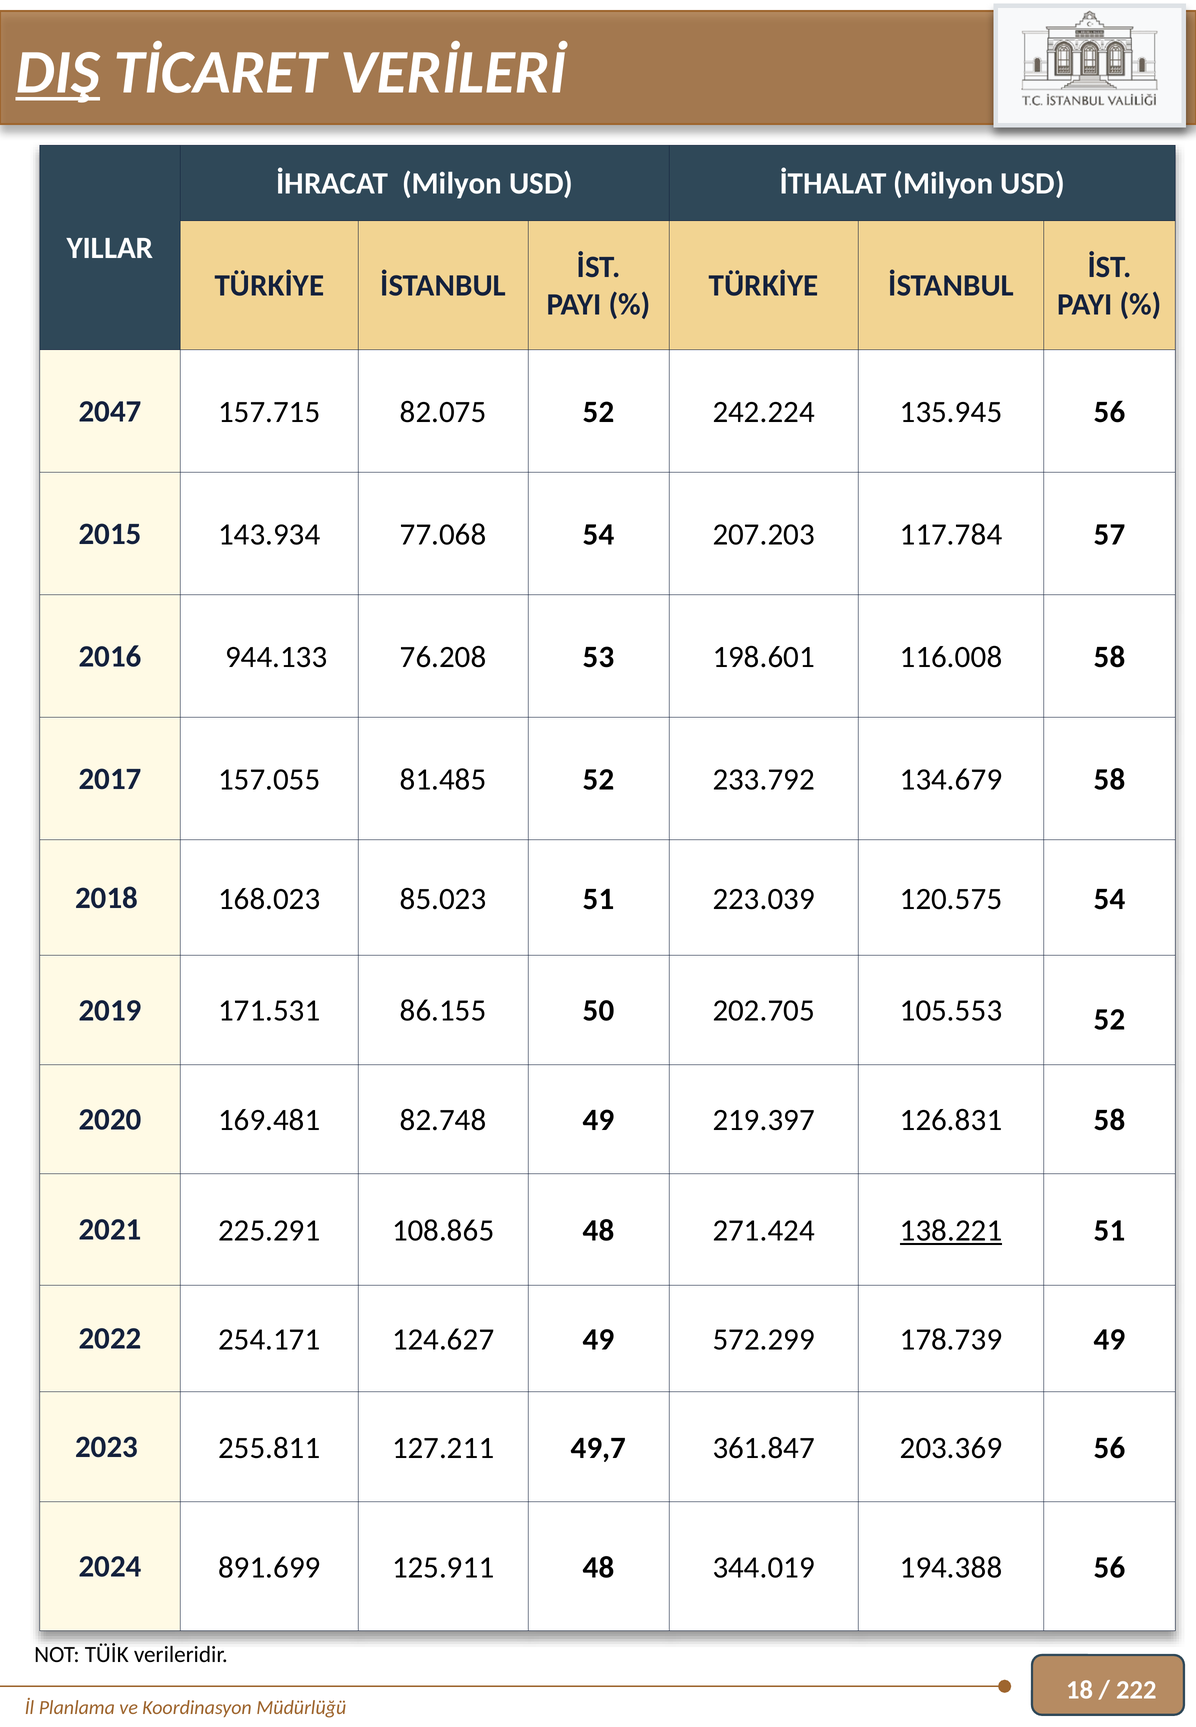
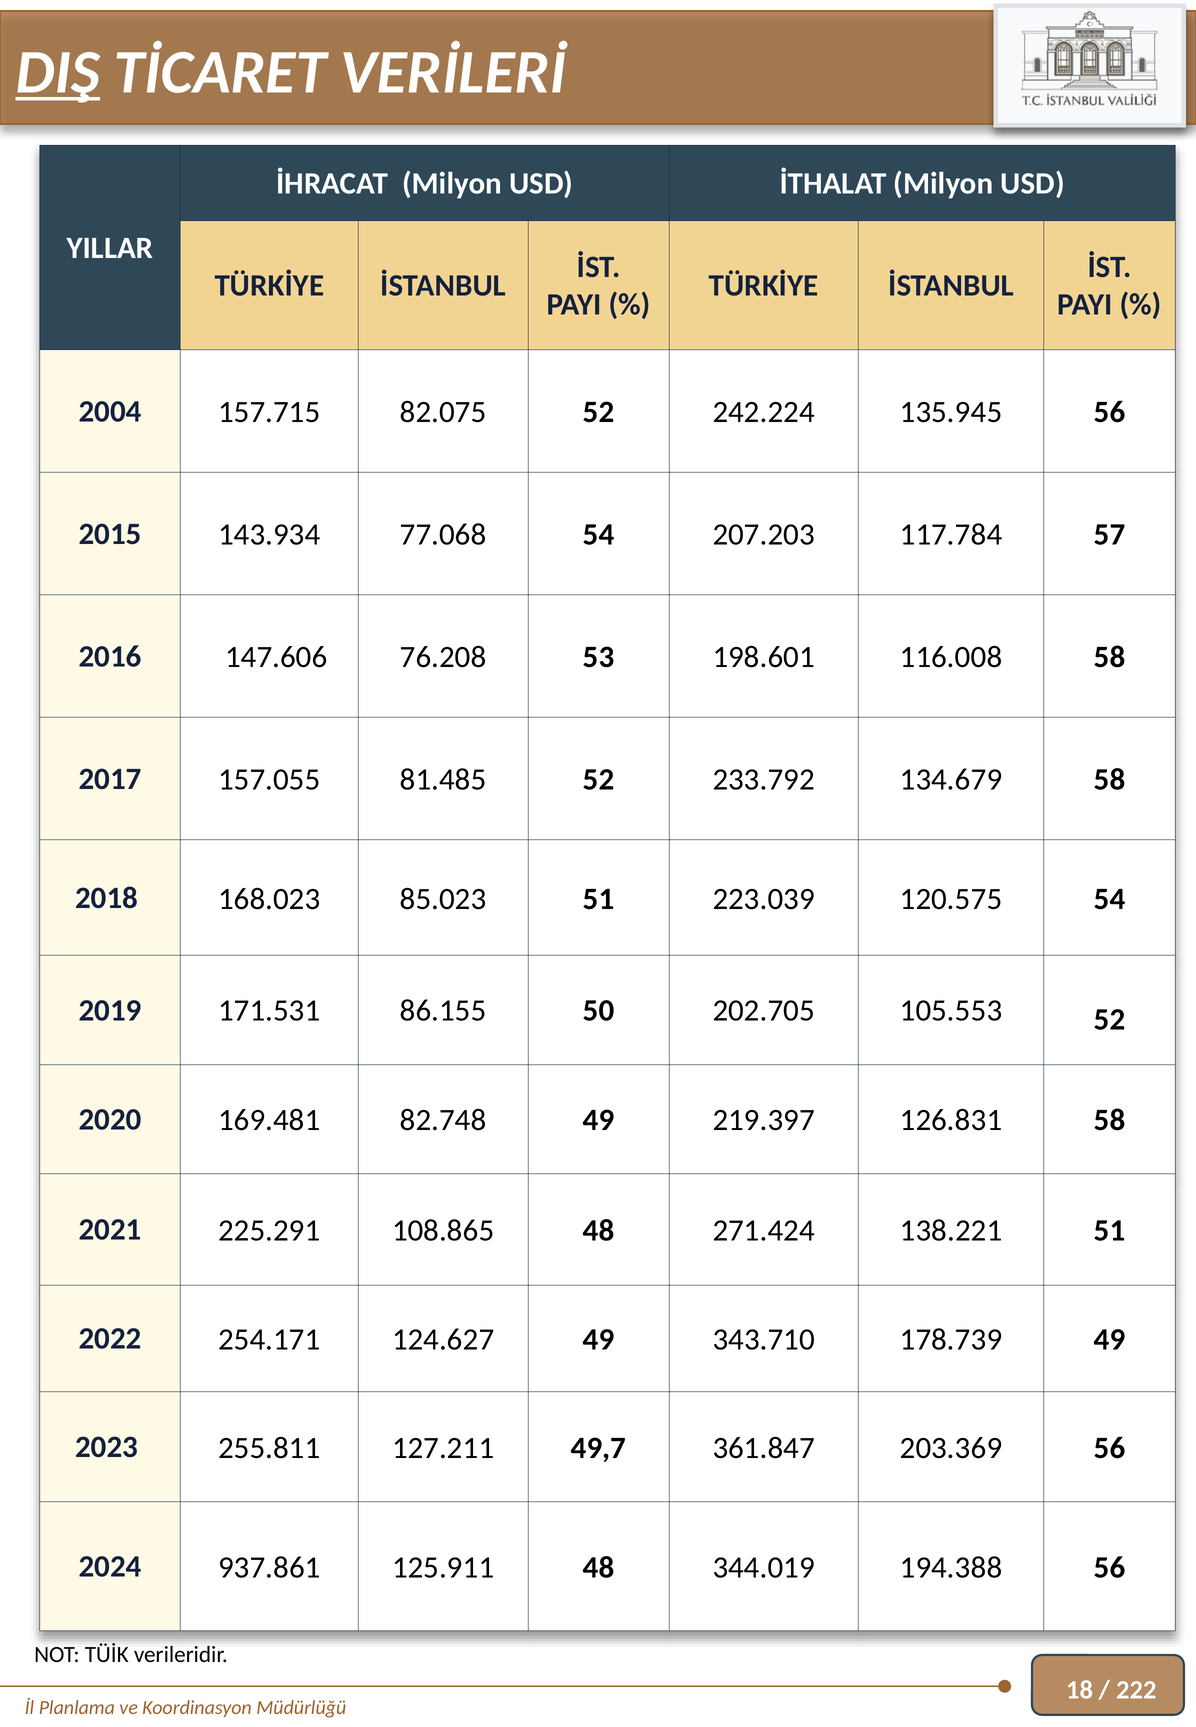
2047: 2047 -> 2004
944.133: 944.133 -> 147.606
138.221 underline: present -> none
572.299: 572.299 -> 343.710
891.699: 891.699 -> 937.861
